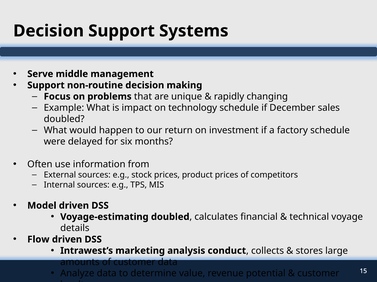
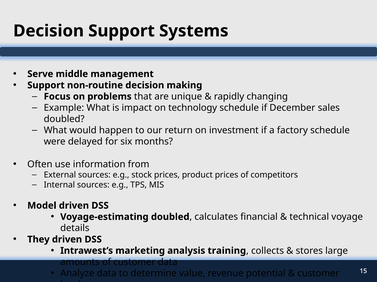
Flow: Flow -> They
conduct: conduct -> training
